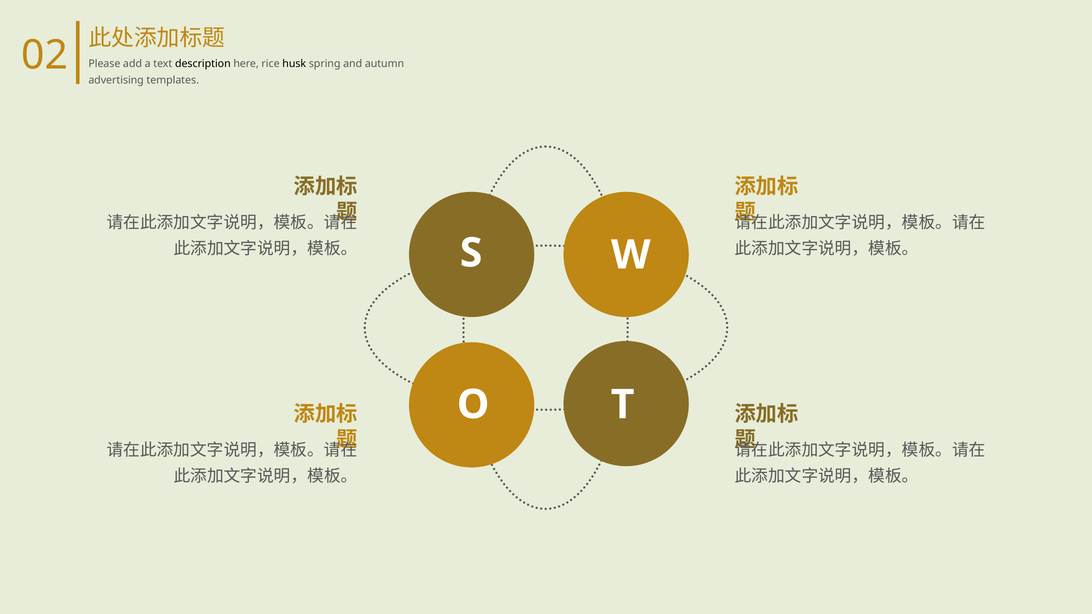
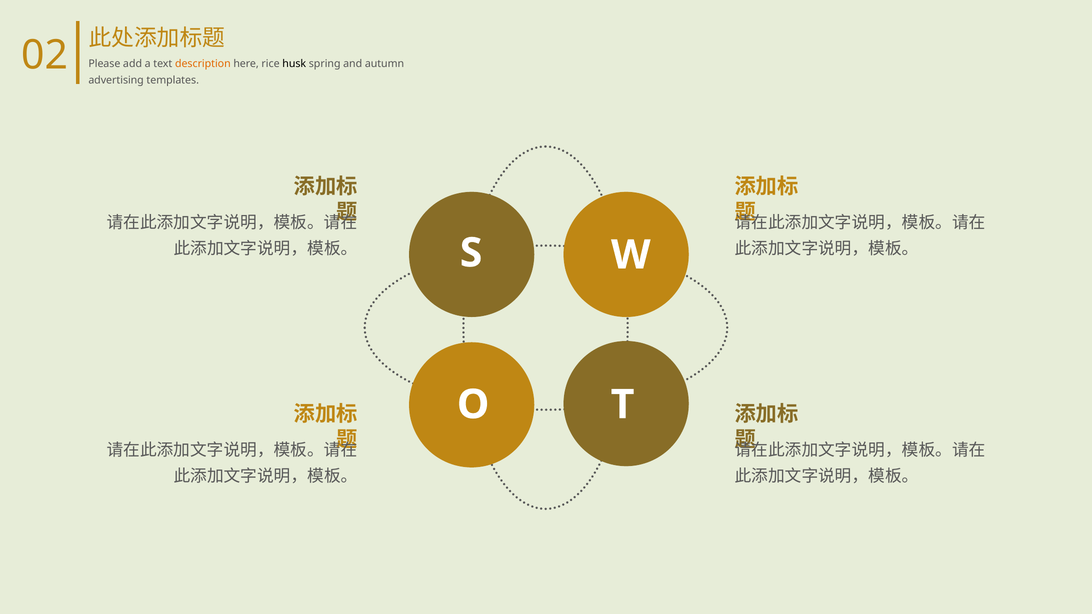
description colour: black -> orange
